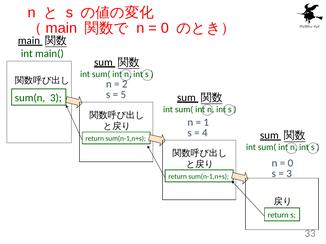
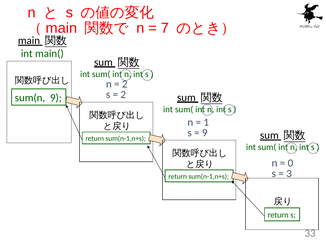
0 at (165, 28): 0 -> 7
5 at (123, 95): 5 -> 2
sum(n 3: 3 -> 9
4 at (205, 133): 4 -> 9
